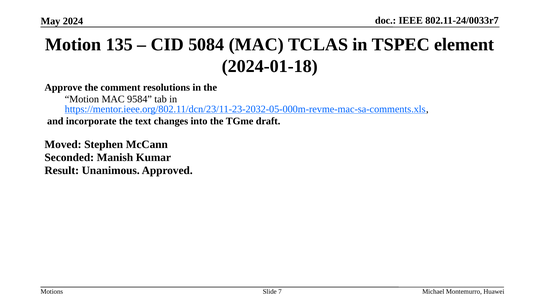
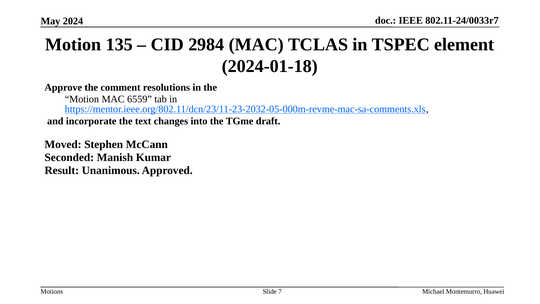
5084: 5084 -> 2984
9584: 9584 -> 6559
